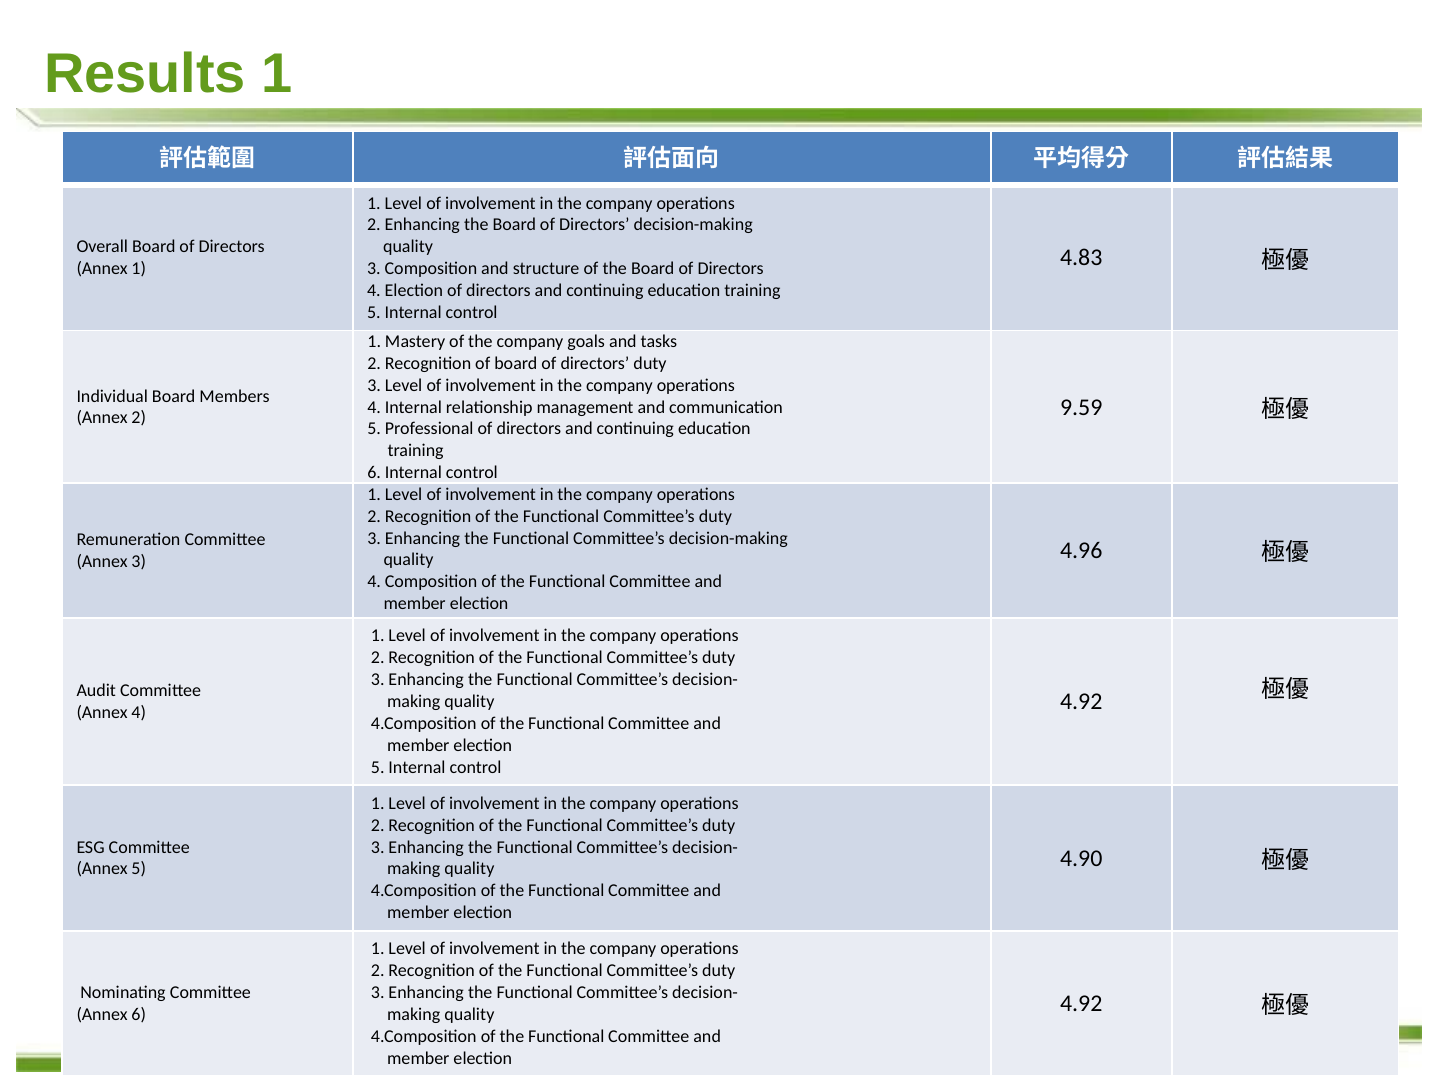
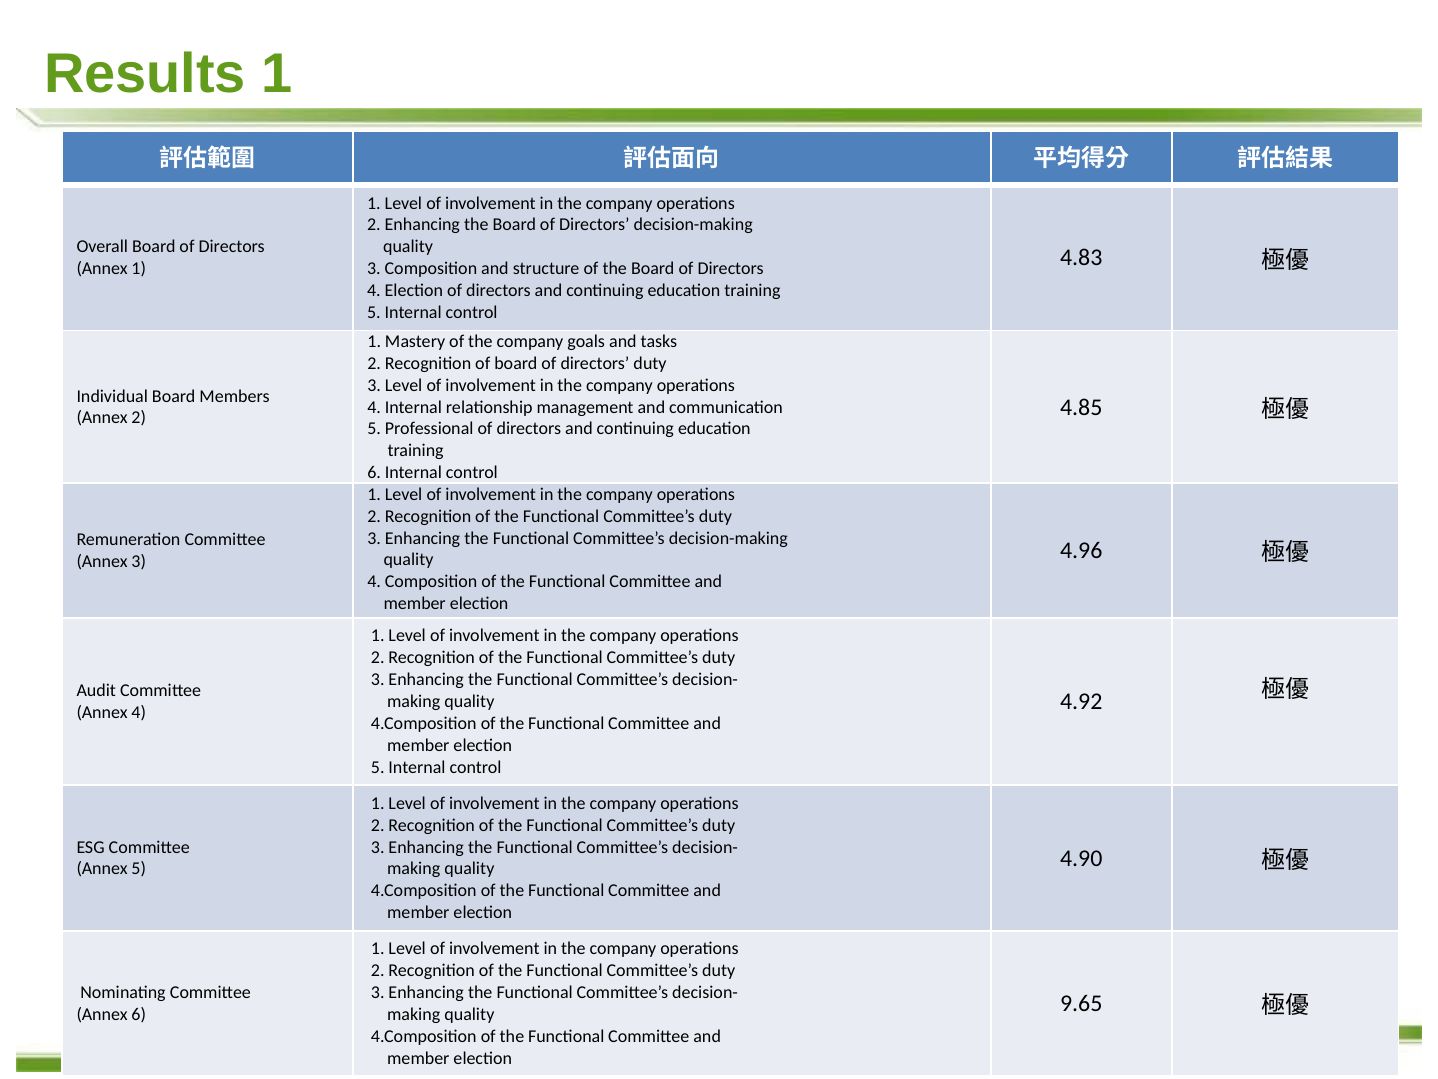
9.59: 9.59 -> 4.85
4.92 at (1081, 1003): 4.92 -> 9.65
